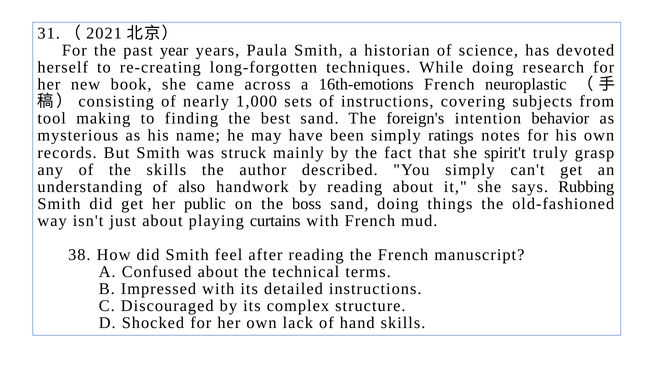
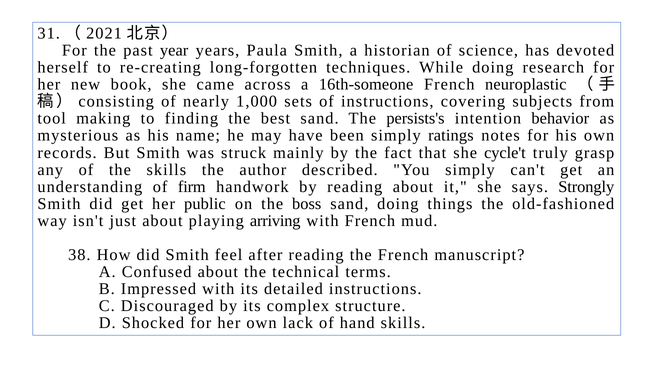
16th-emotions: 16th-emotions -> 16th-someone
foreign's: foreign's -> persists's
spirit't: spirit't -> cycle't
also: also -> firm
Rubbing: Rubbing -> Strongly
curtains: curtains -> arriving
